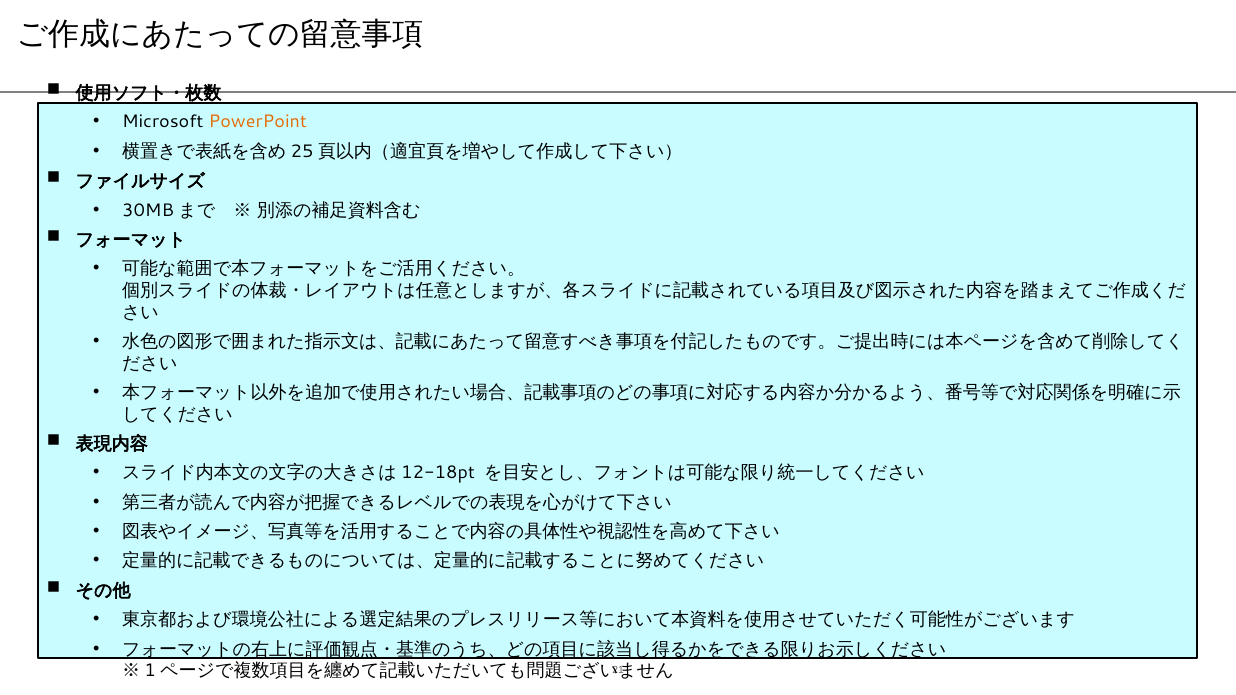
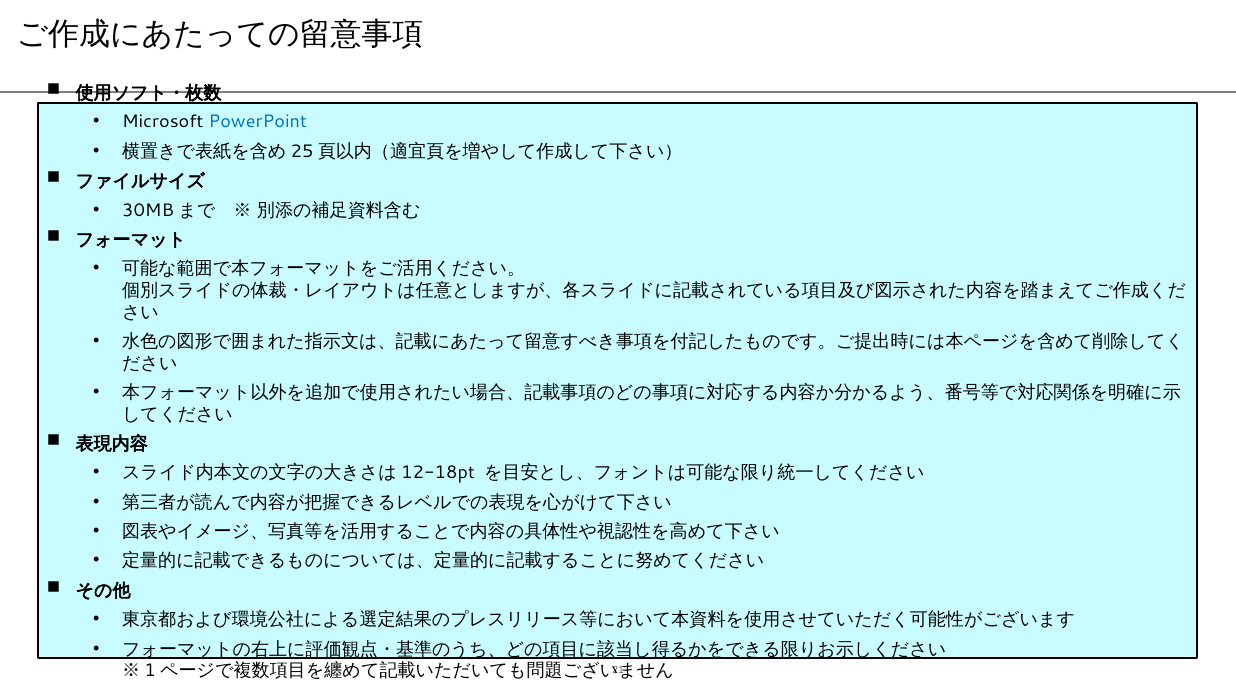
PowerPoint colour: orange -> blue
